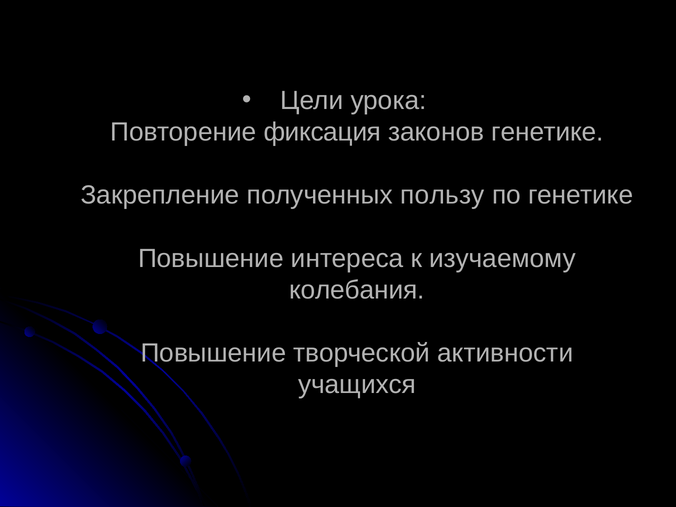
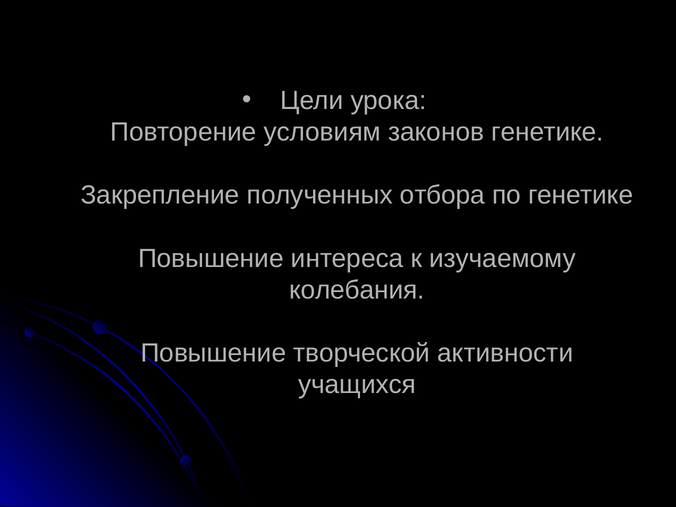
фиксация: фиксация -> условиям
пользу: пользу -> отбора
